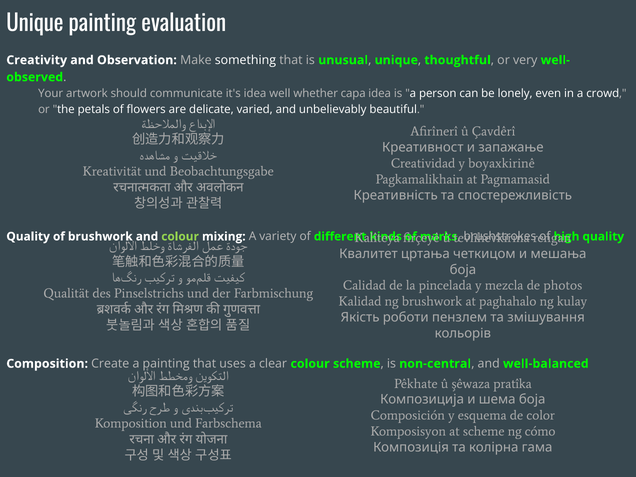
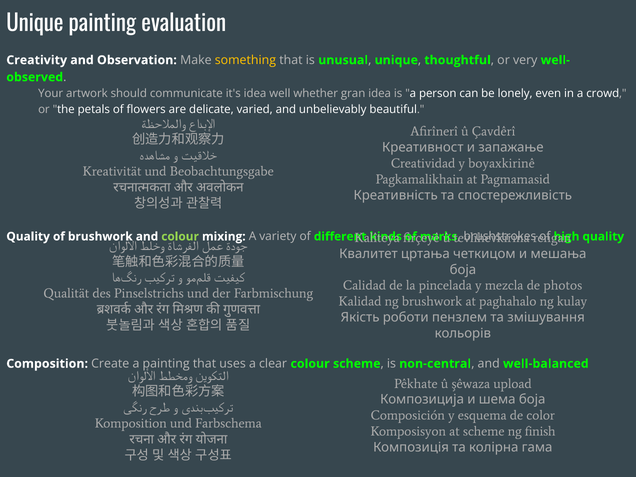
something colour: white -> yellow
capa: capa -> gran
pratîka: pratîka -> upload
cómo: cómo -> finish
